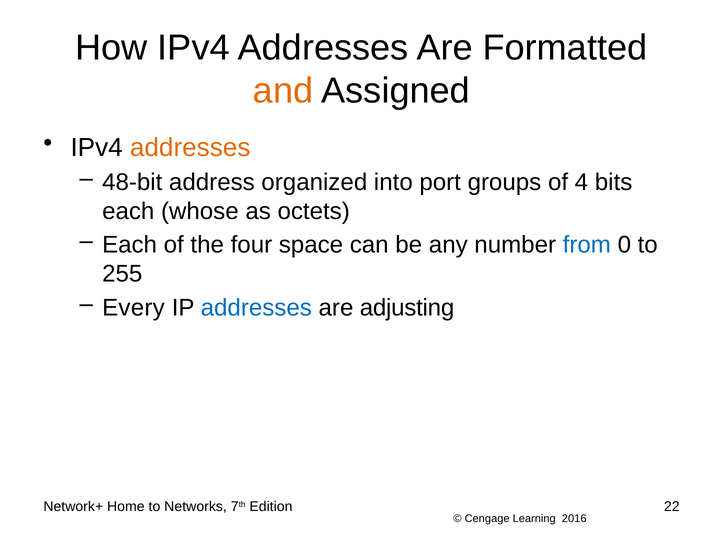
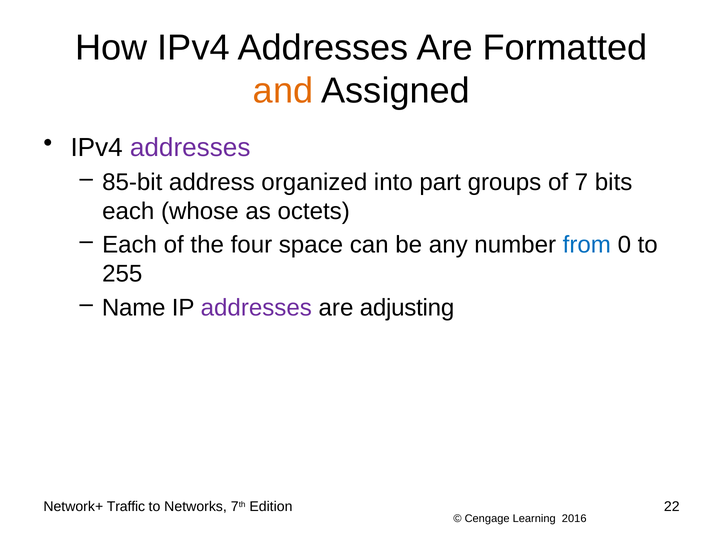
addresses at (190, 148) colour: orange -> purple
48-bit: 48-bit -> 85-bit
port: port -> part
4: 4 -> 7
Every: Every -> Name
addresses at (256, 308) colour: blue -> purple
Home: Home -> Traffic
